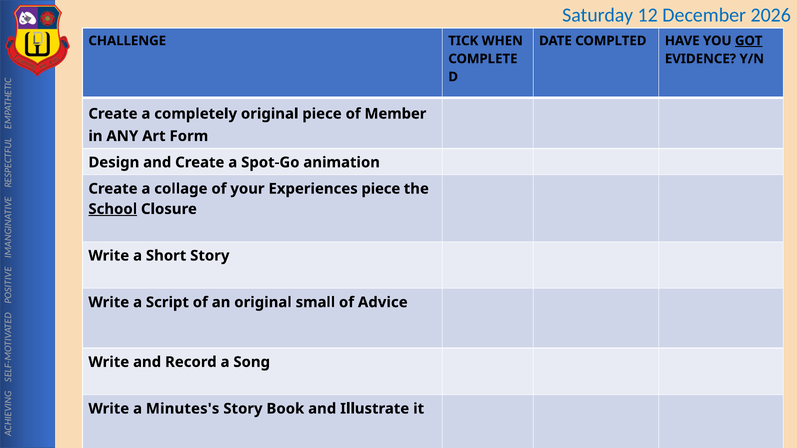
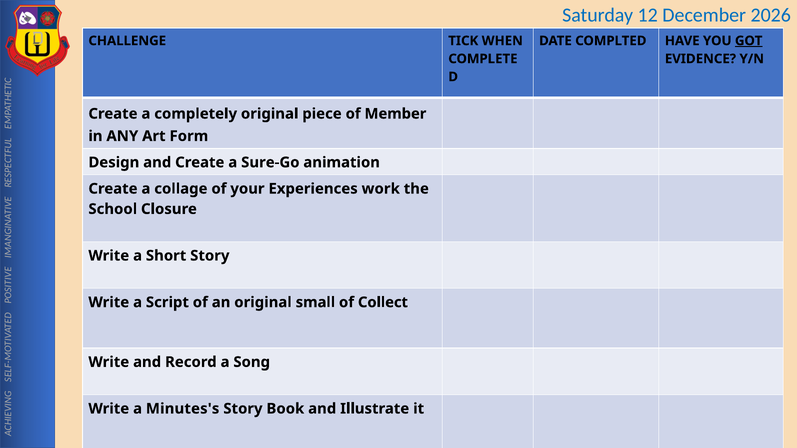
Spot-Go: Spot-Go -> Sure-Go
Experiences piece: piece -> work
School underline: present -> none
Advice: Advice -> Collect
